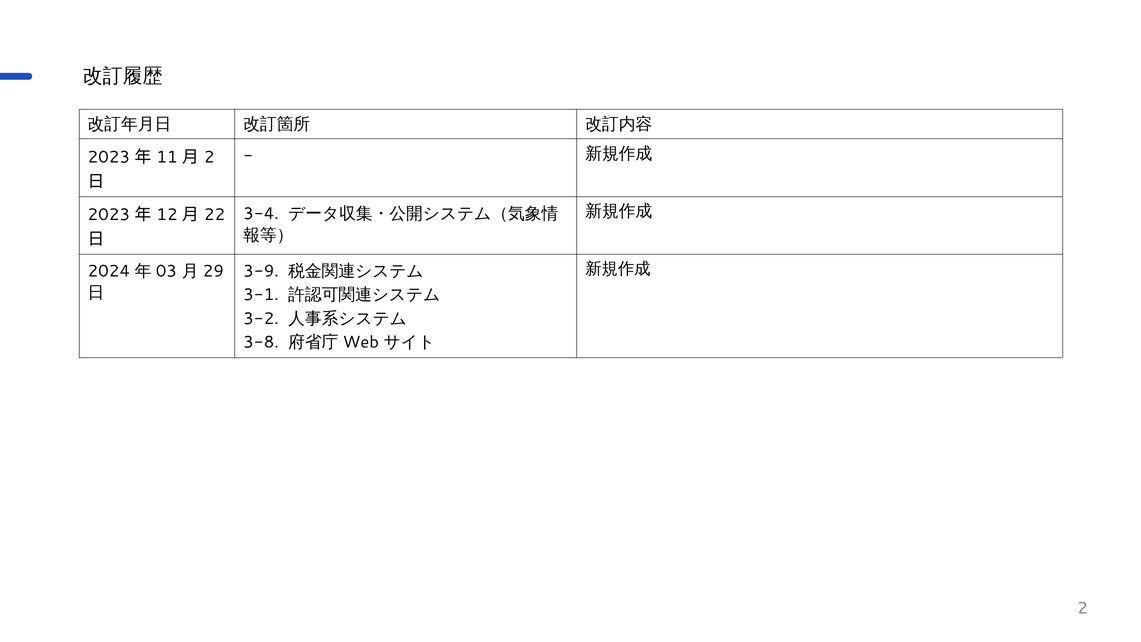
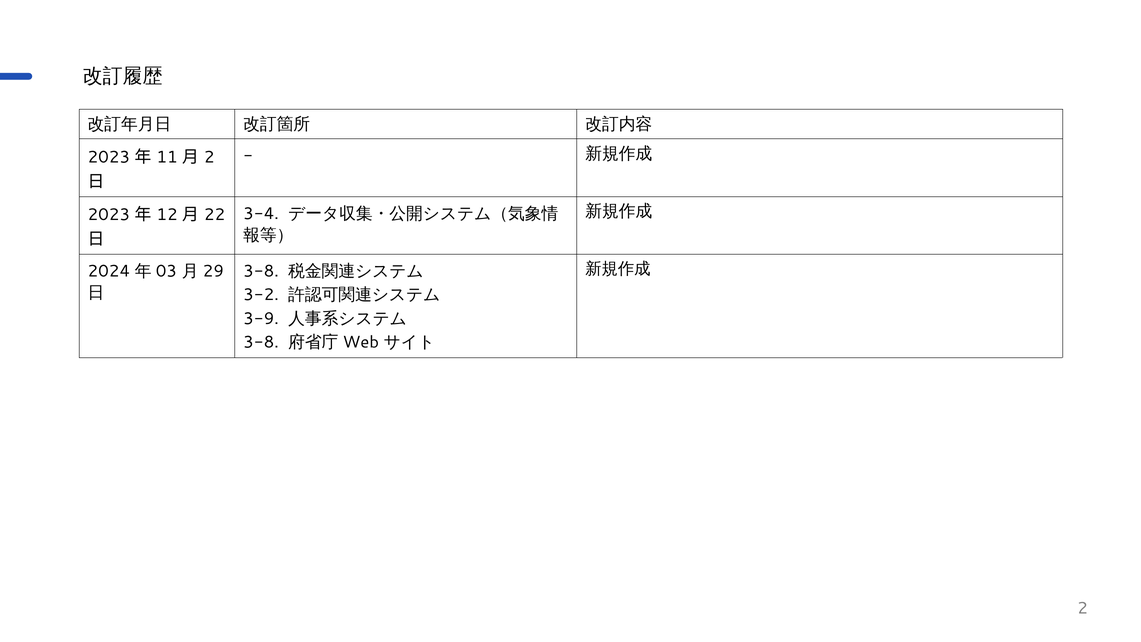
3-9 at (261, 271): 3-9 -> 3-8
3-1: 3-1 -> 3-2
3-2: 3-2 -> 3-9
